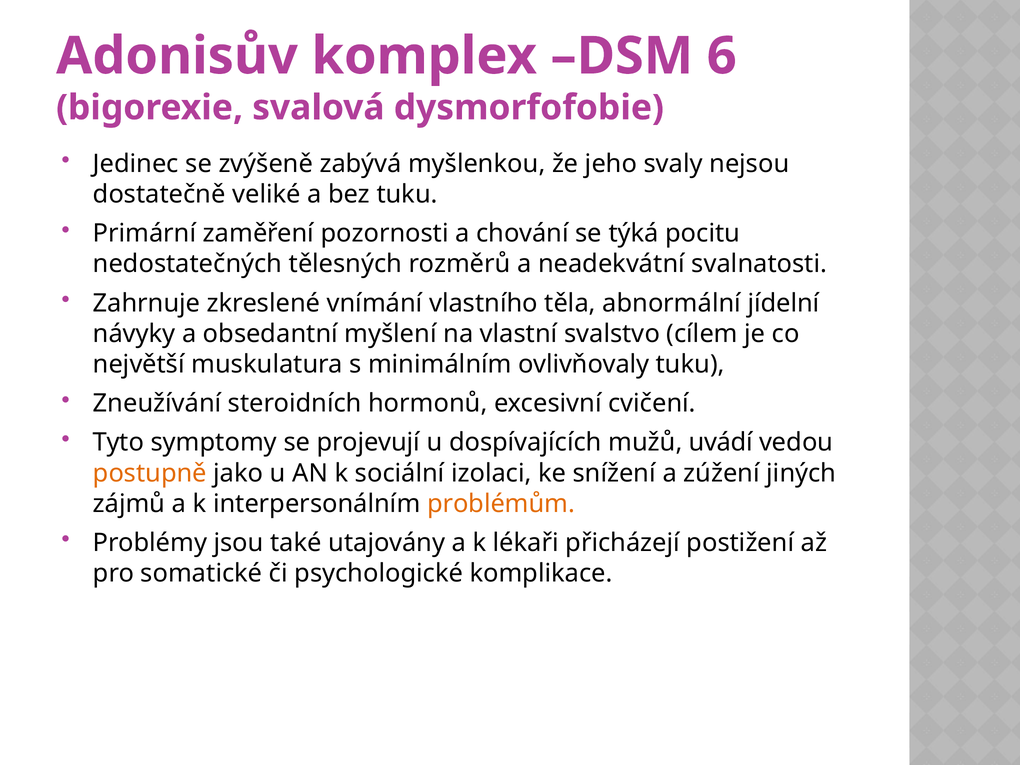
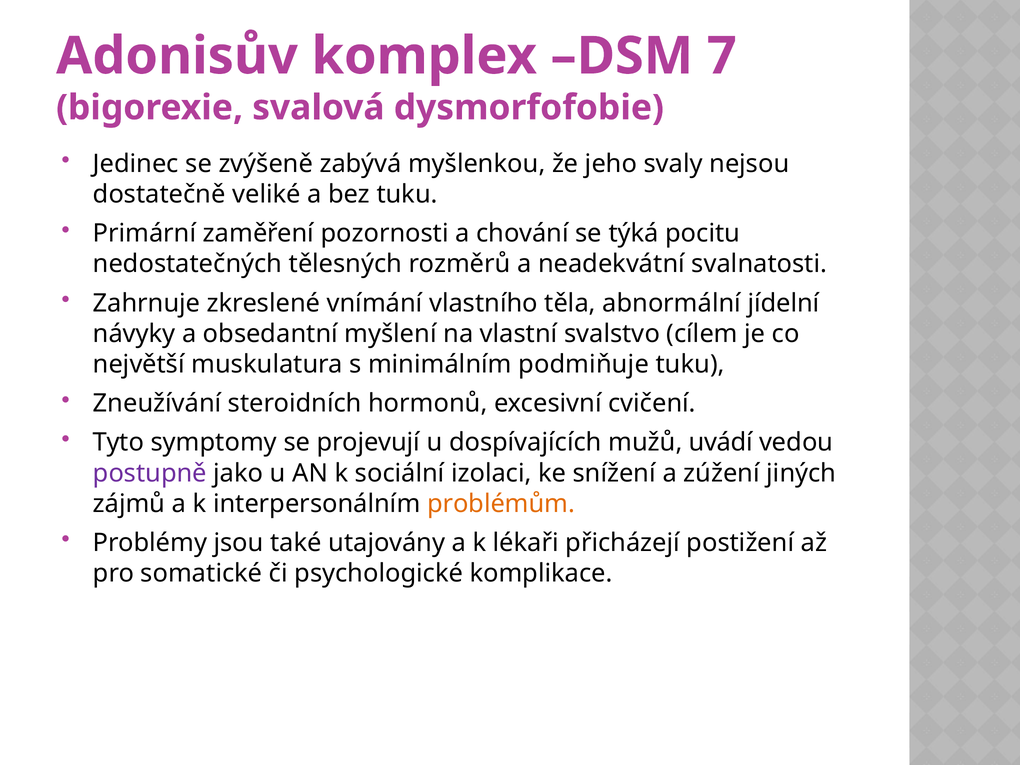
6: 6 -> 7
ovlivňovaly: ovlivňovaly -> podmiňuje
postupně colour: orange -> purple
